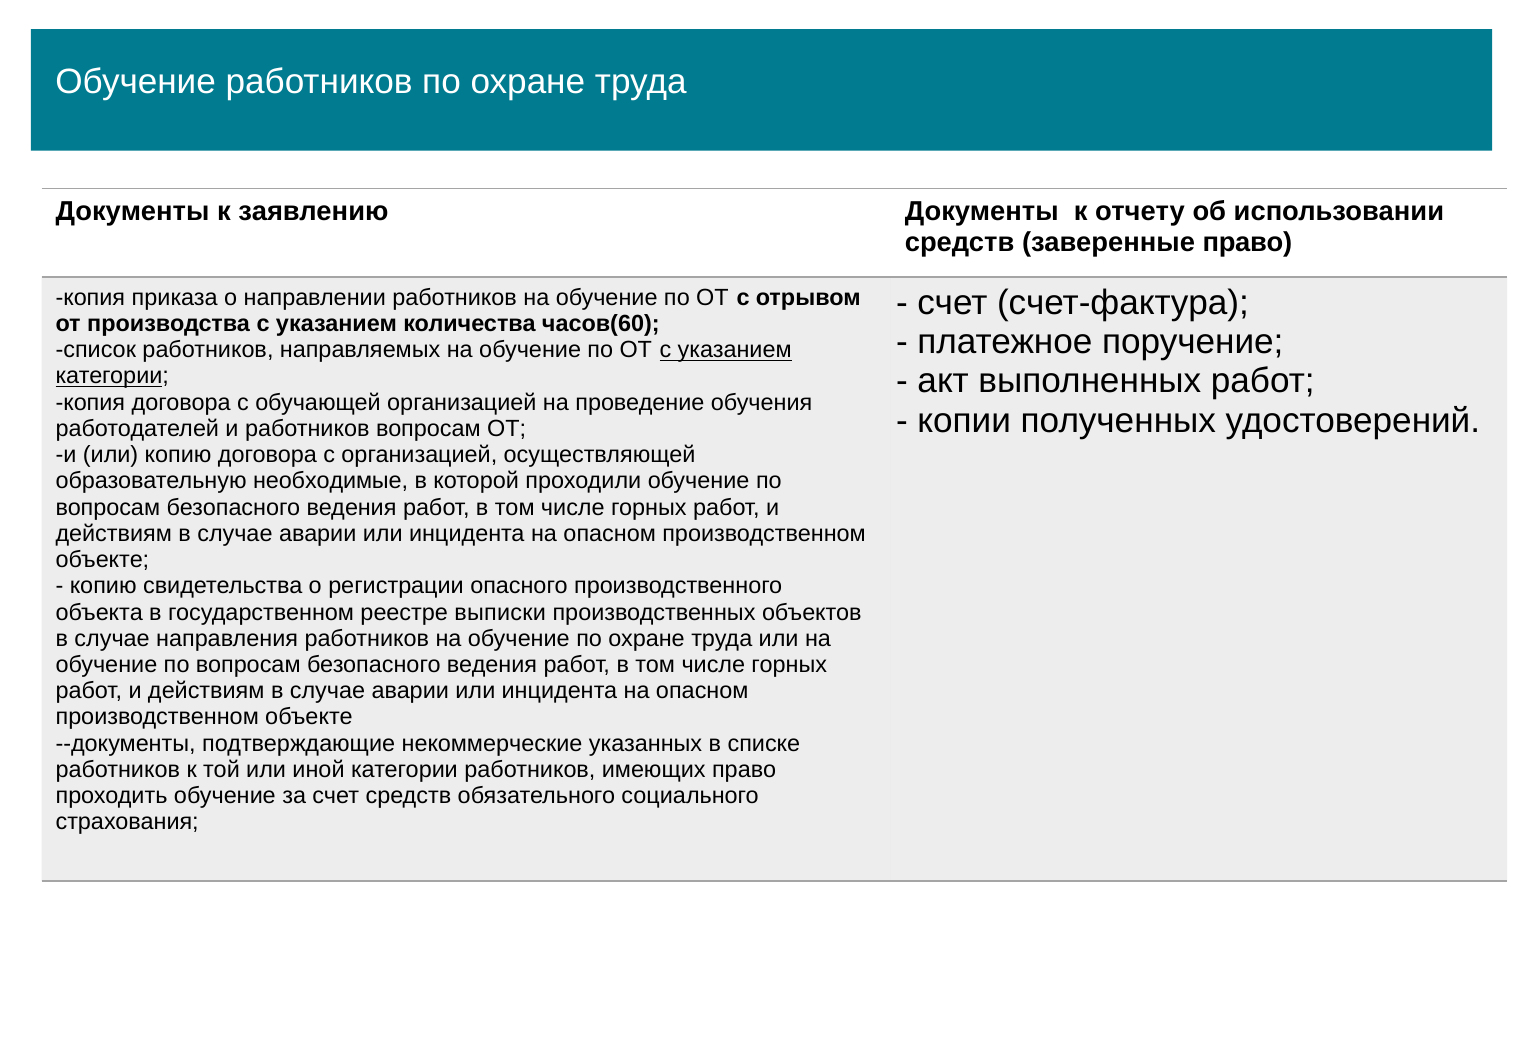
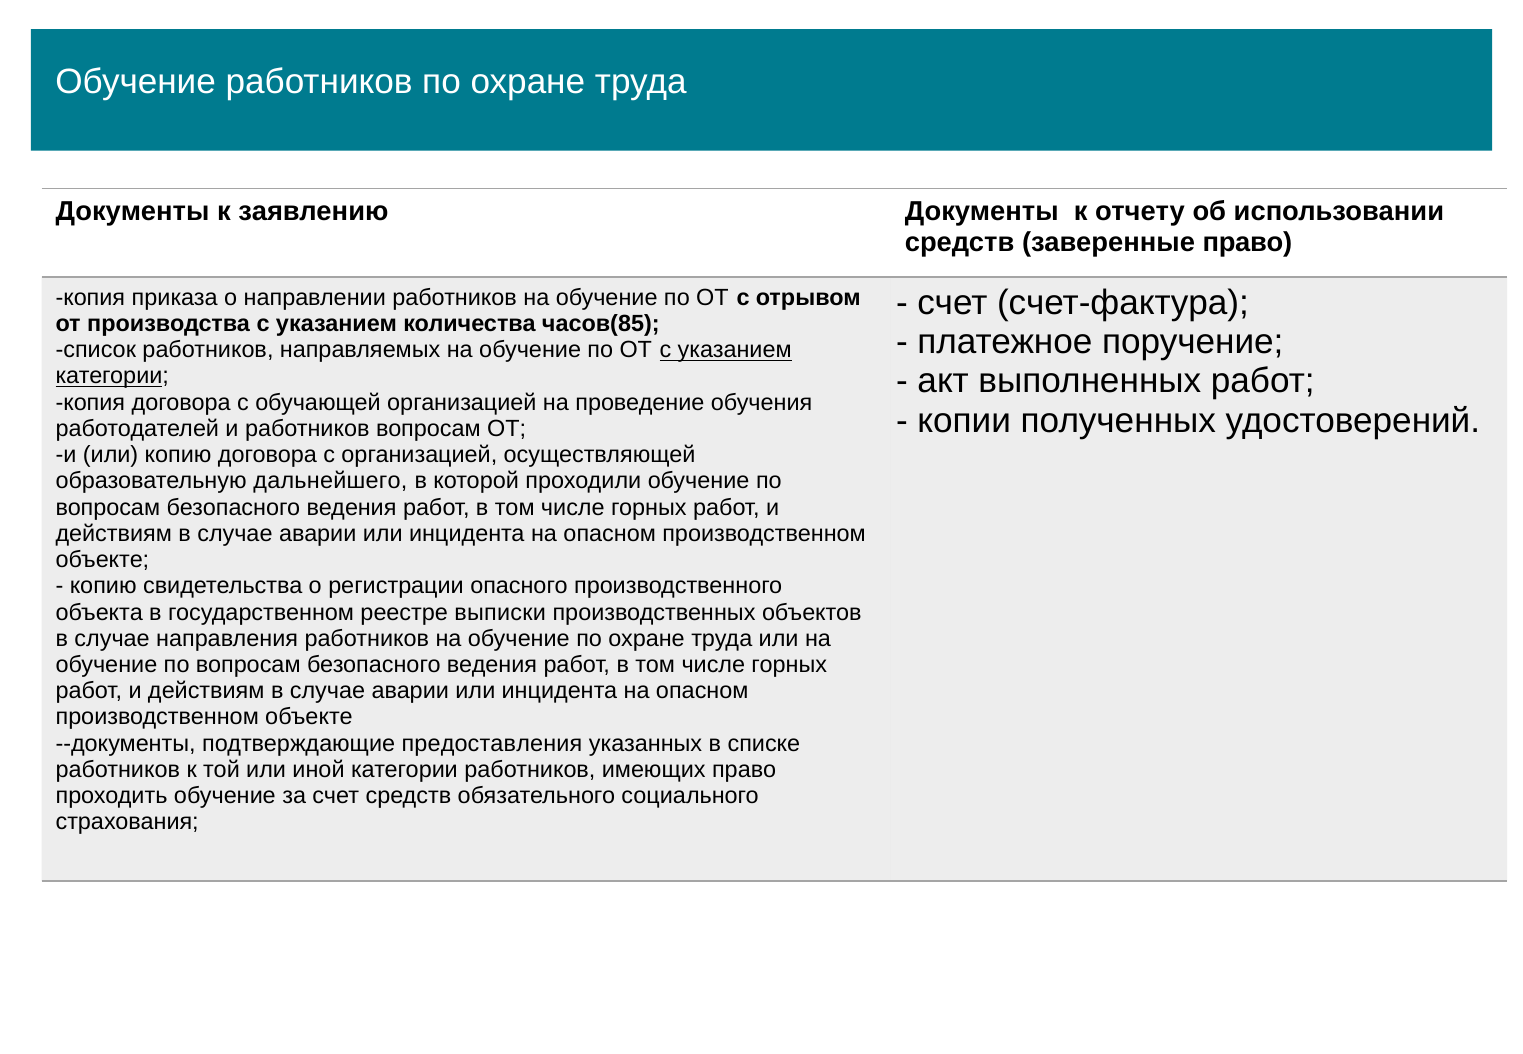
часов(60: часов(60 -> часов(85
необходимые: необходимые -> дальнейшего
некоммерческие: некоммерческие -> предоставления
